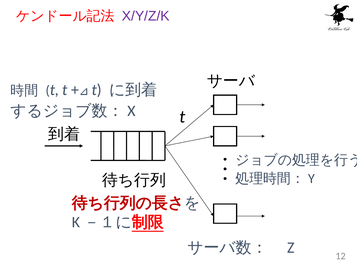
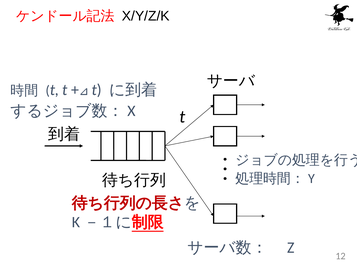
X/Y/Z/K colour: purple -> black
